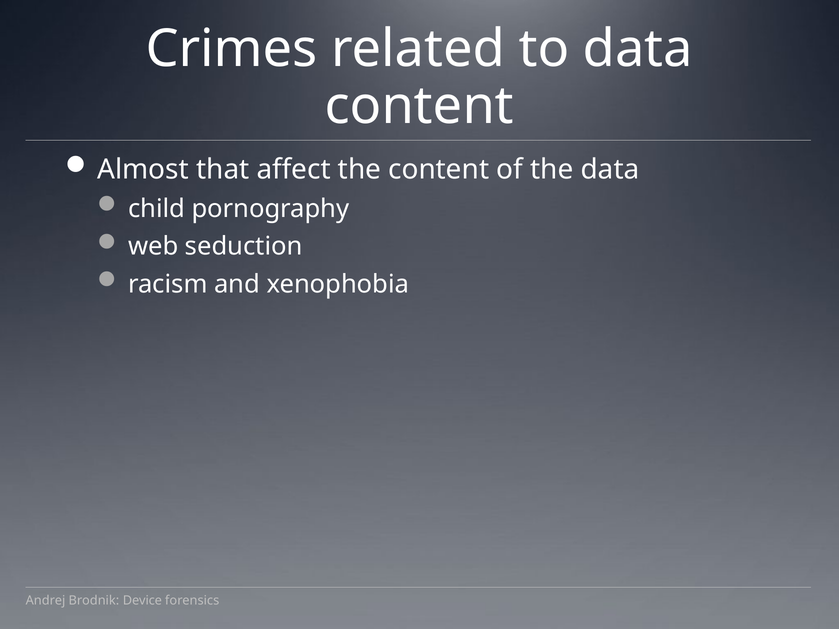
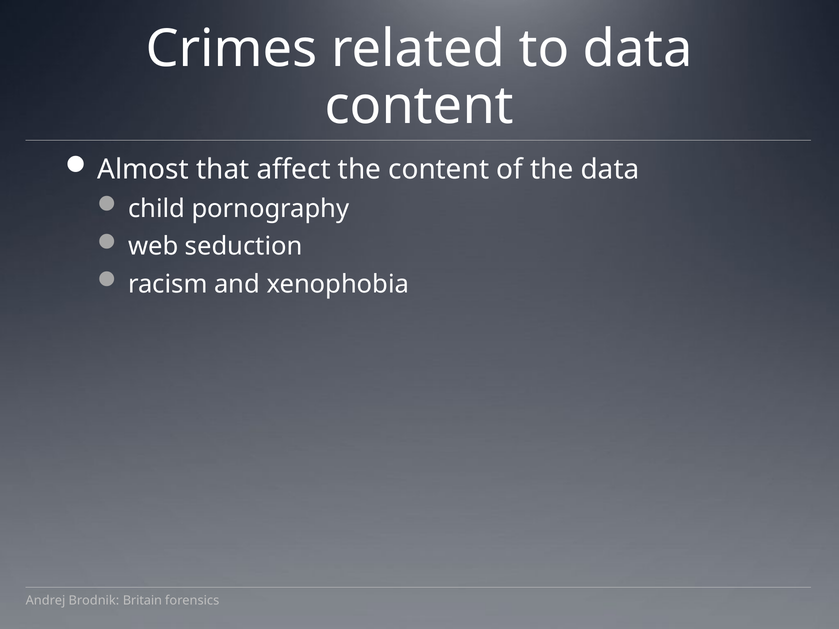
Device: Device -> Britain
